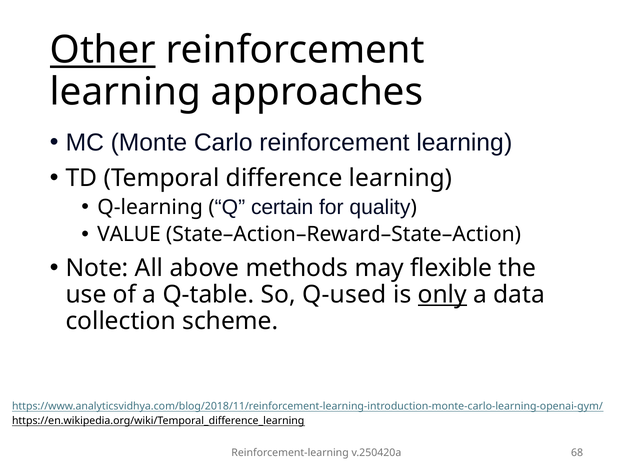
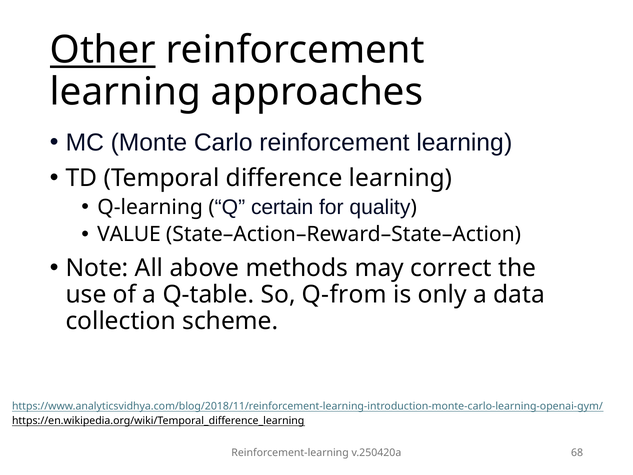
flexible: flexible -> correct
Q-used: Q-used -> Q-from
only underline: present -> none
